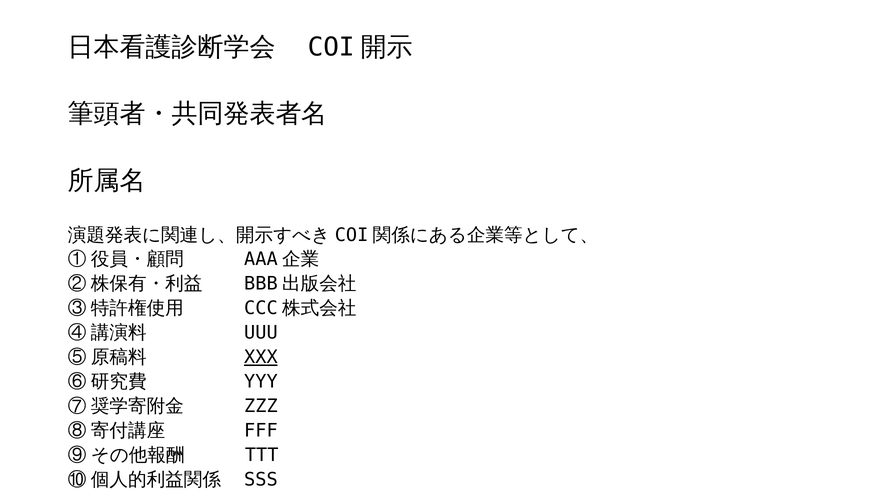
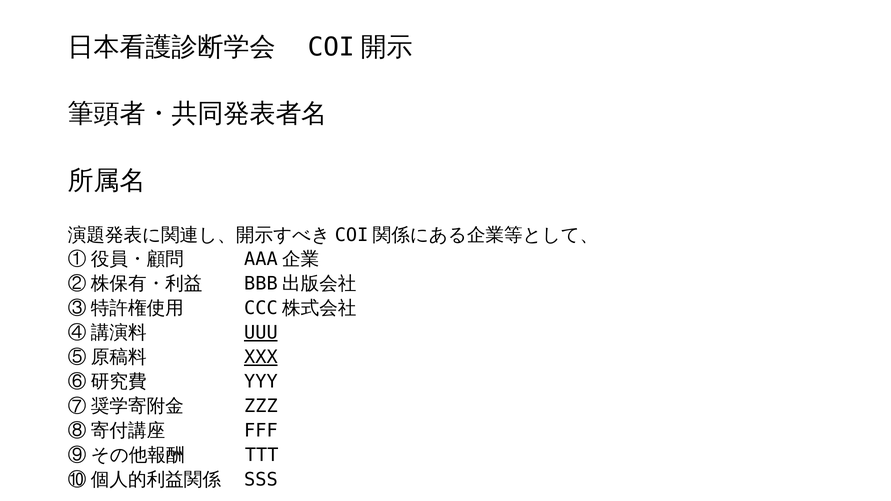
UUU underline: none -> present
